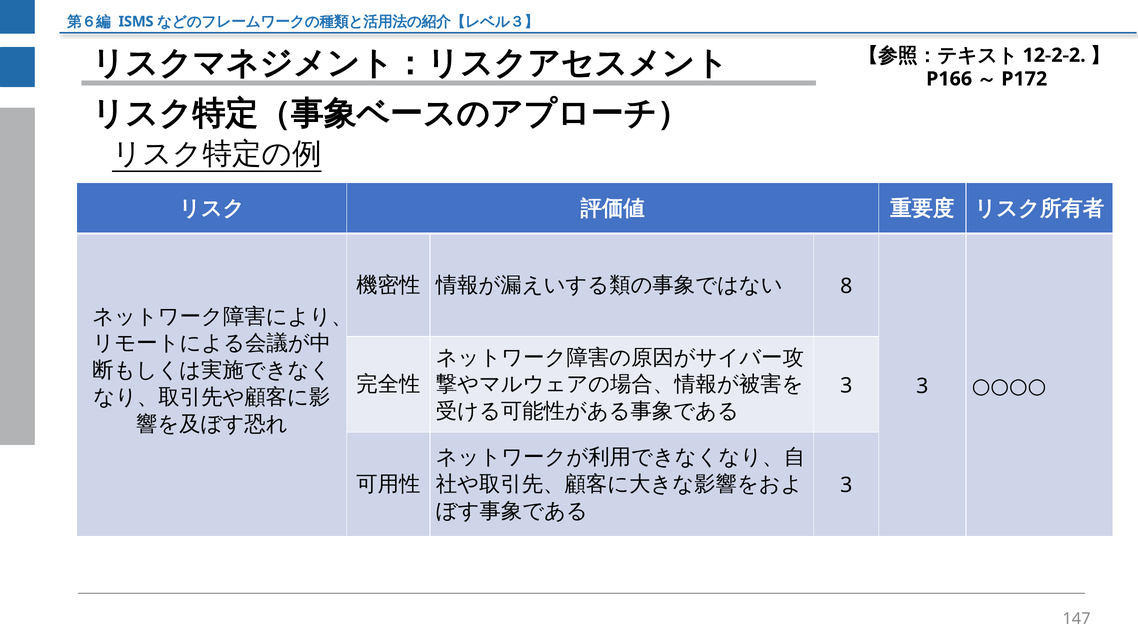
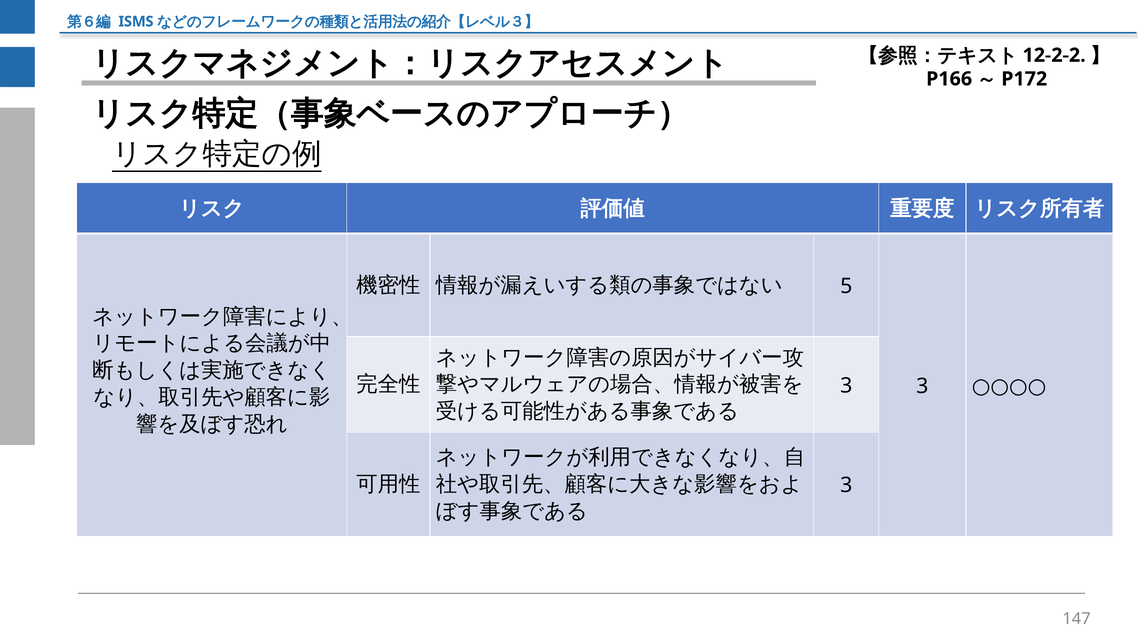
8: 8 -> 5
